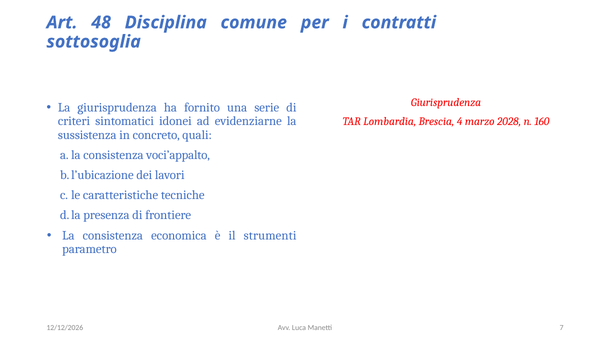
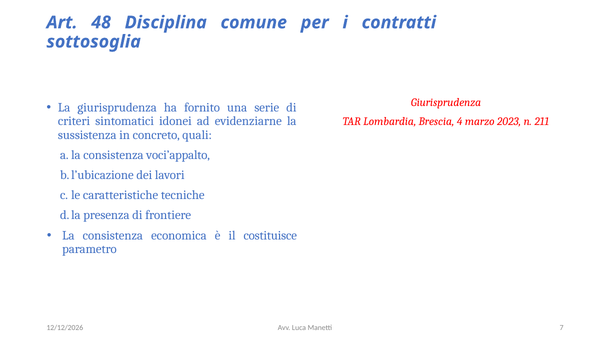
2028: 2028 -> 2023
160: 160 -> 211
strumenti: strumenti -> costituisce
